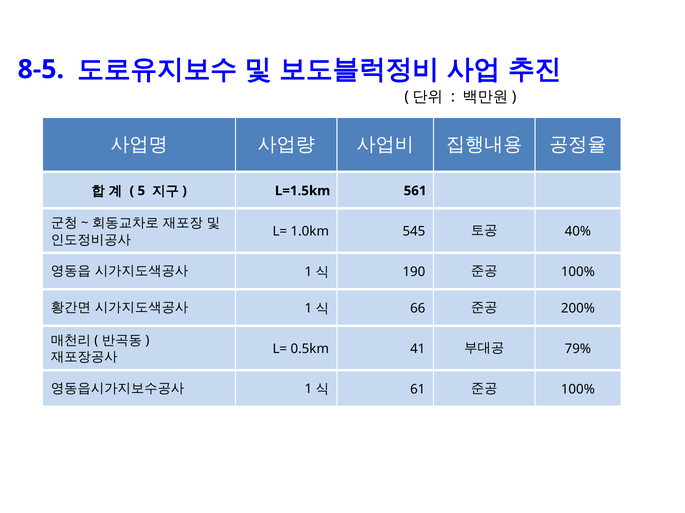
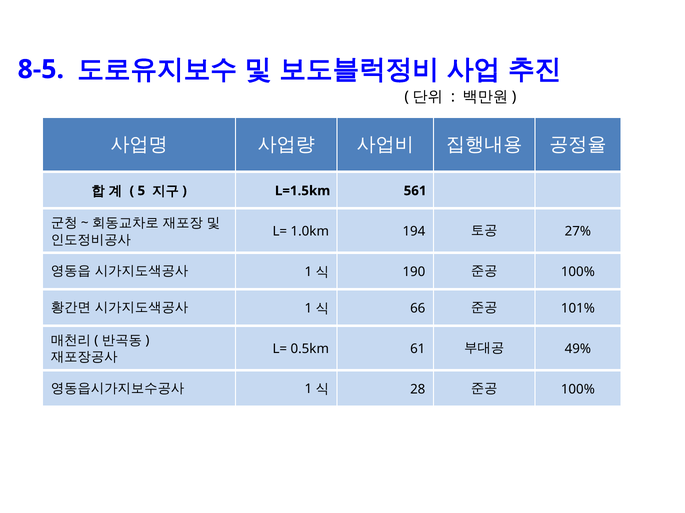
545: 545 -> 194
40%: 40% -> 27%
200%: 200% -> 101%
41: 41 -> 61
79%: 79% -> 49%
61: 61 -> 28
